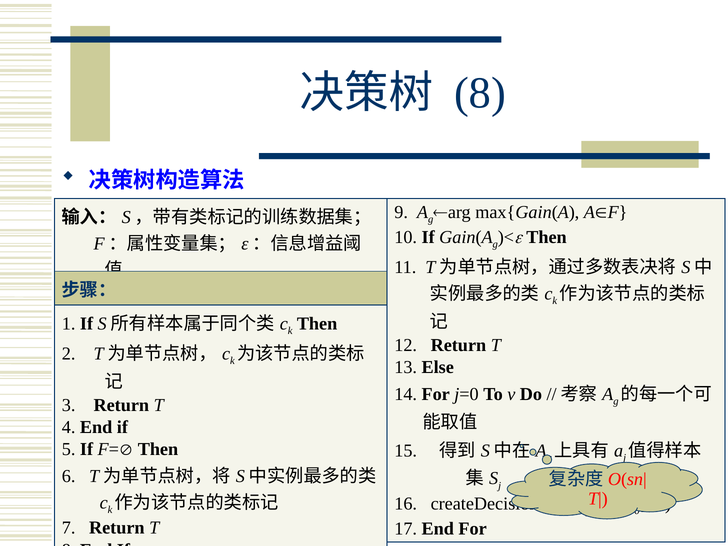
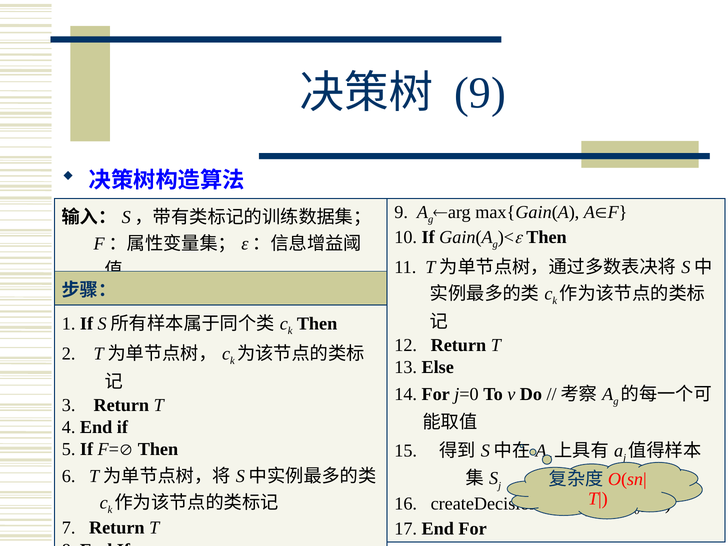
8 at (480, 93): 8 -> 9
